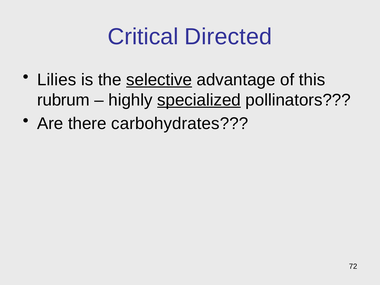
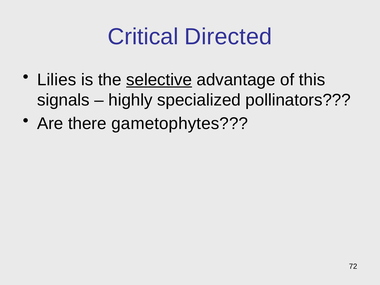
rubrum: rubrum -> signals
specialized underline: present -> none
carbohydrates: carbohydrates -> gametophytes
